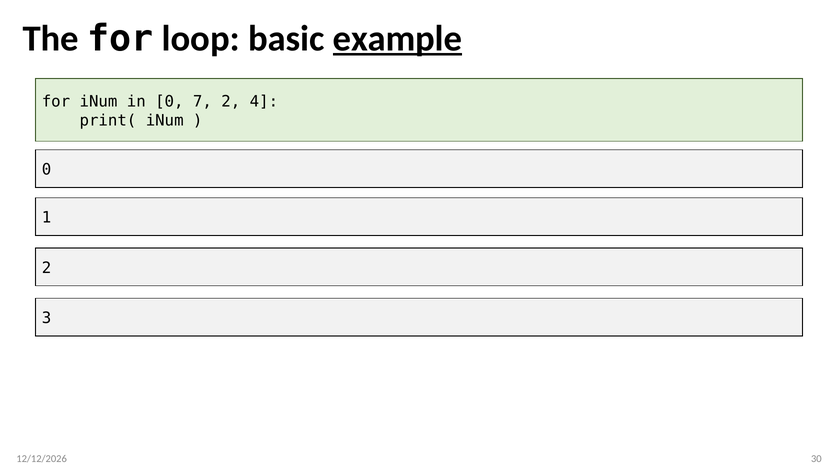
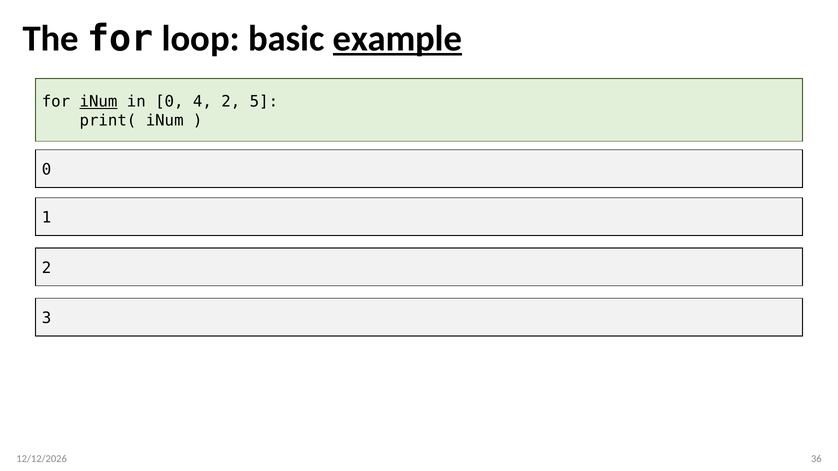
iNum at (98, 102) underline: none -> present
7: 7 -> 4
4: 4 -> 5
30: 30 -> 36
